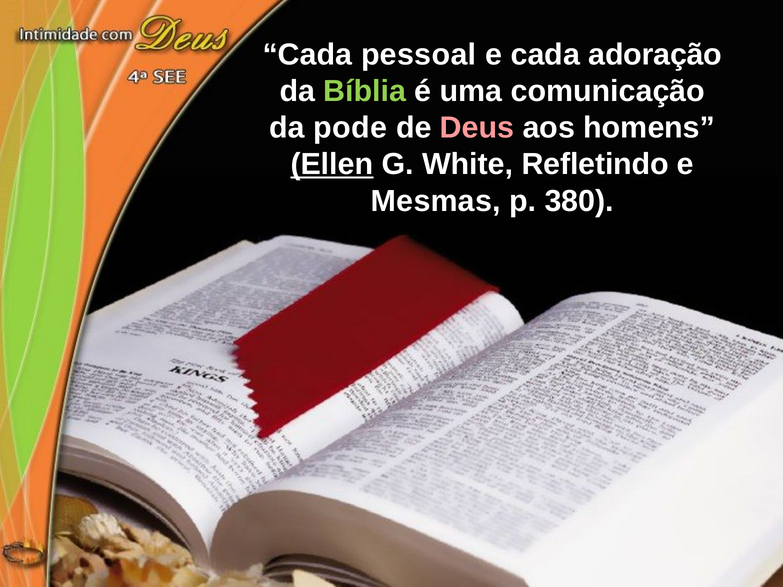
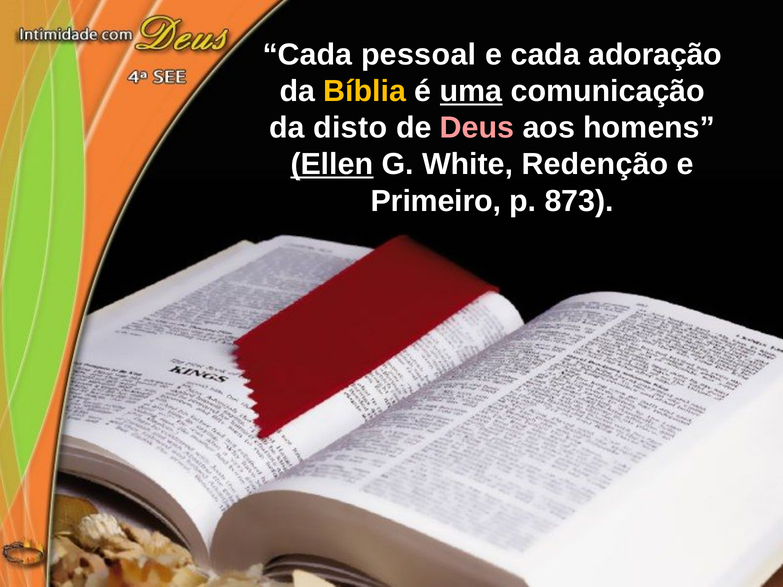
Bíblia colour: light green -> yellow
uma underline: none -> present
pode: pode -> disto
Refletindo: Refletindo -> Redenção
Mesmas: Mesmas -> Primeiro
380: 380 -> 873
